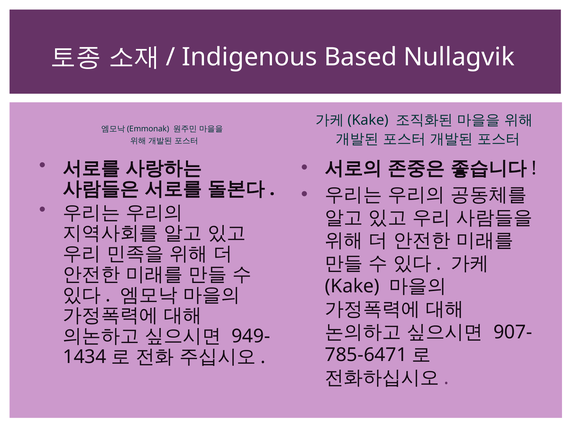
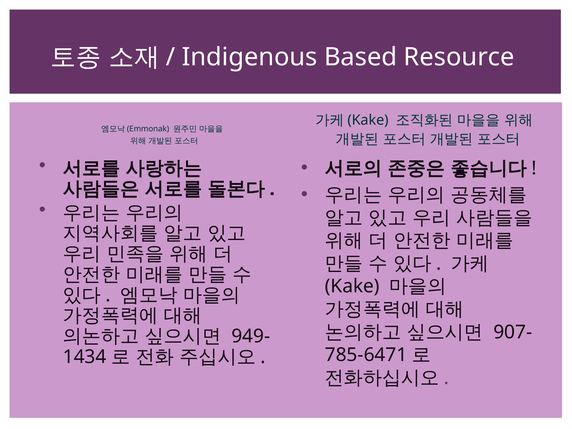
Nullagvik: Nullagvik -> Resource
